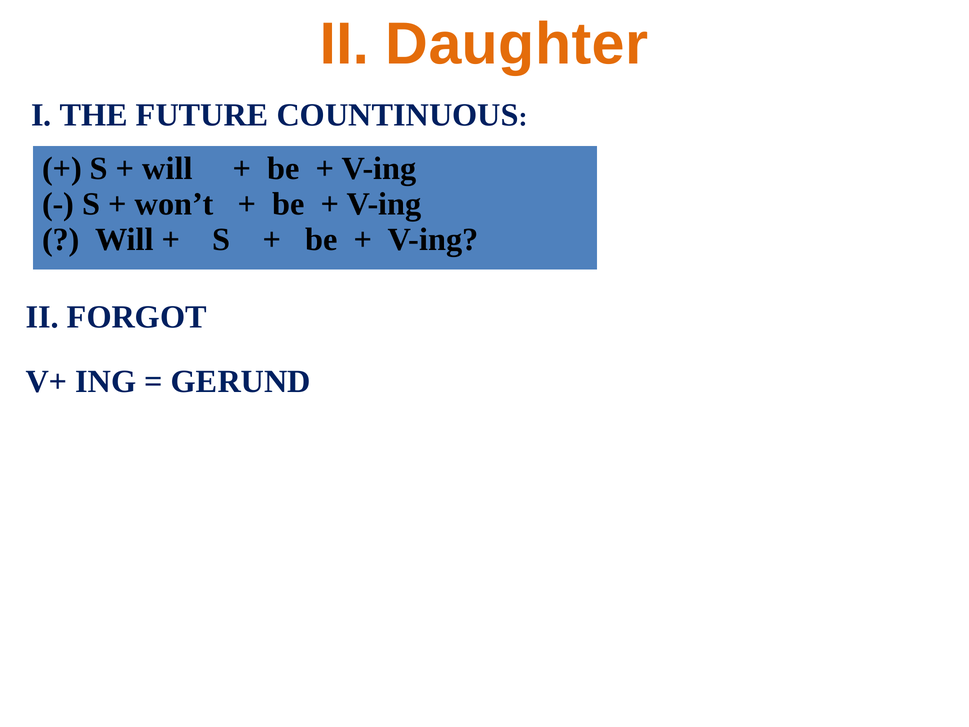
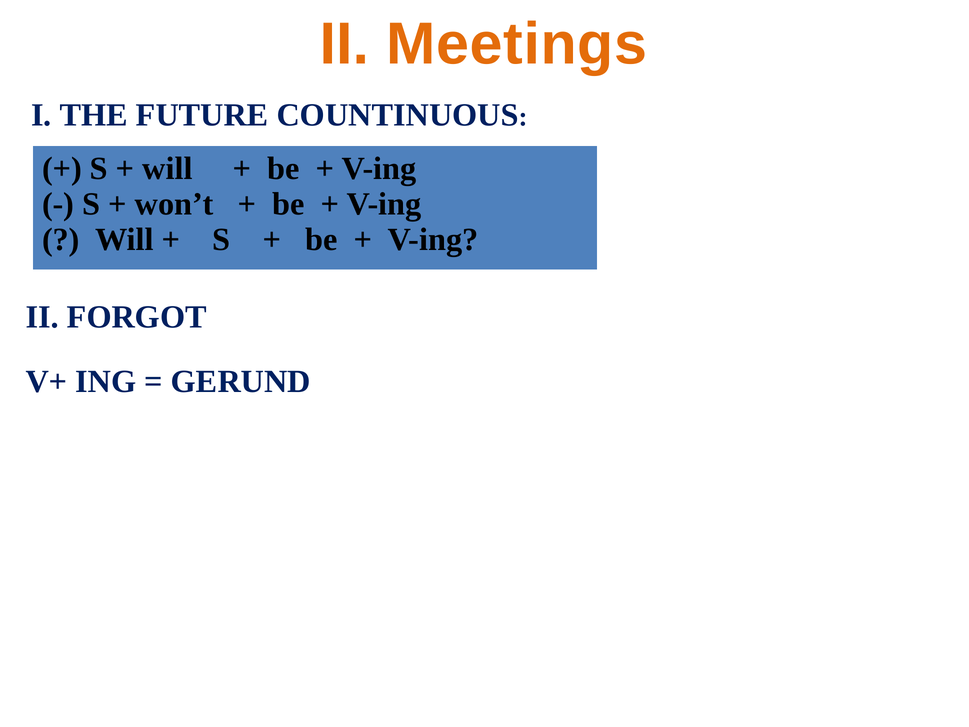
Daughter: Daughter -> Meetings
